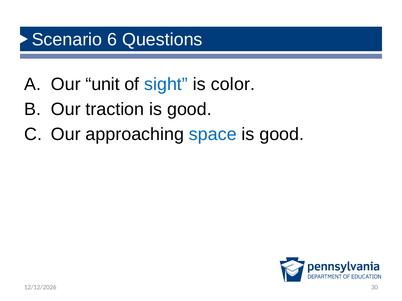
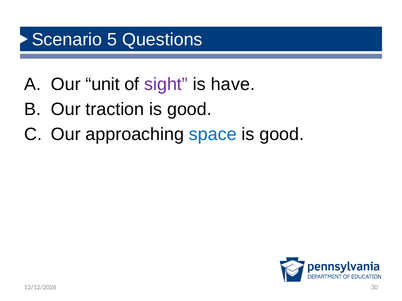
6: 6 -> 5
sight colour: blue -> purple
color: color -> have
